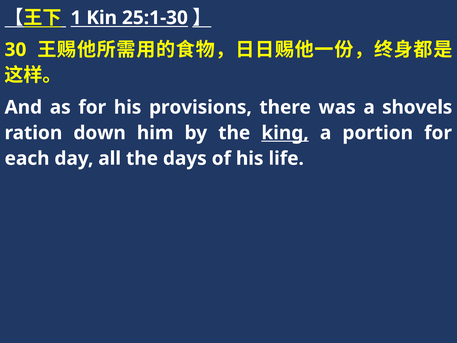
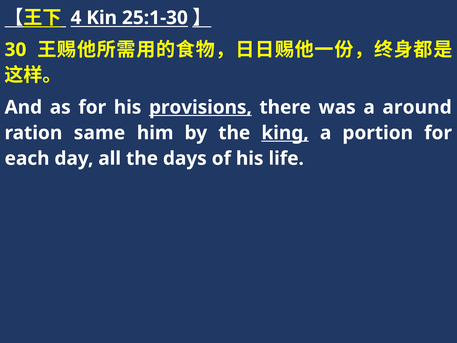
1: 1 -> 4
provisions underline: none -> present
shovels: shovels -> around
down: down -> same
